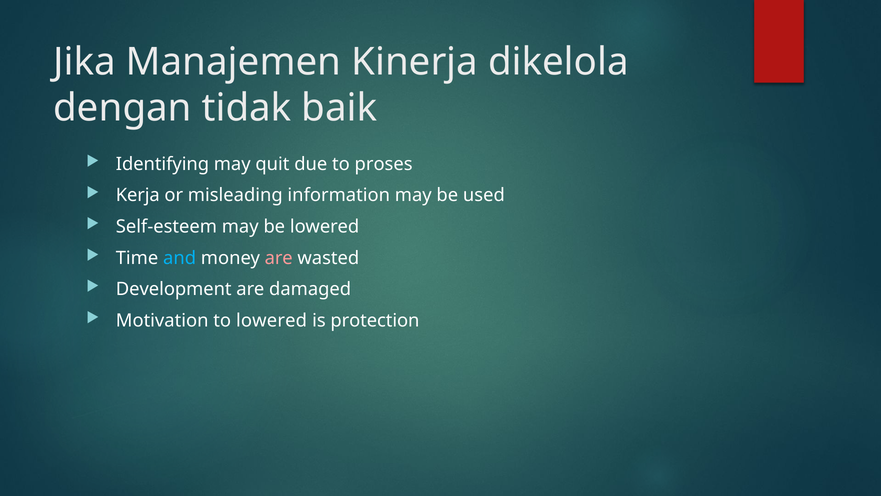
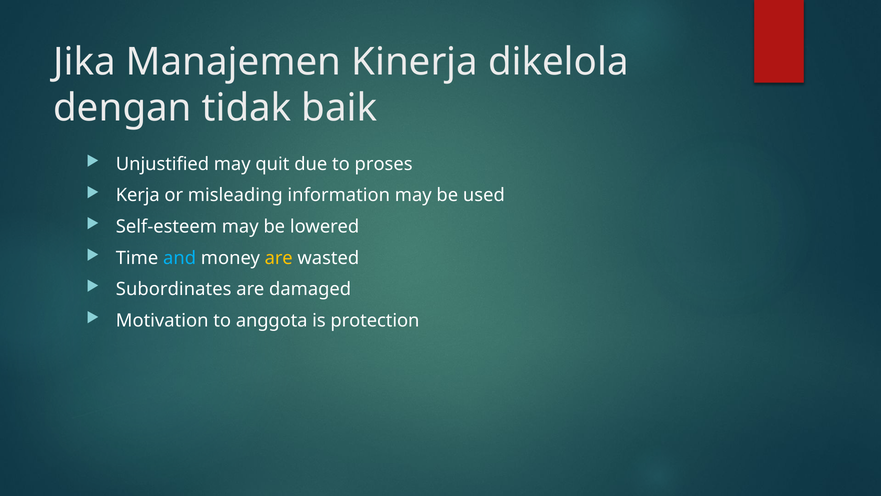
Identifying: Identifying -> Unjustified
are at (279, 258) colour: pink -> yellow
Development: Development -> Subordinates
to lowered: lowered -> anggota
